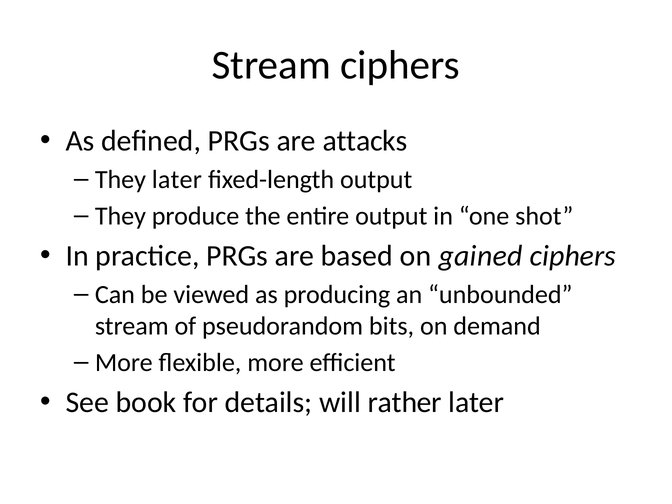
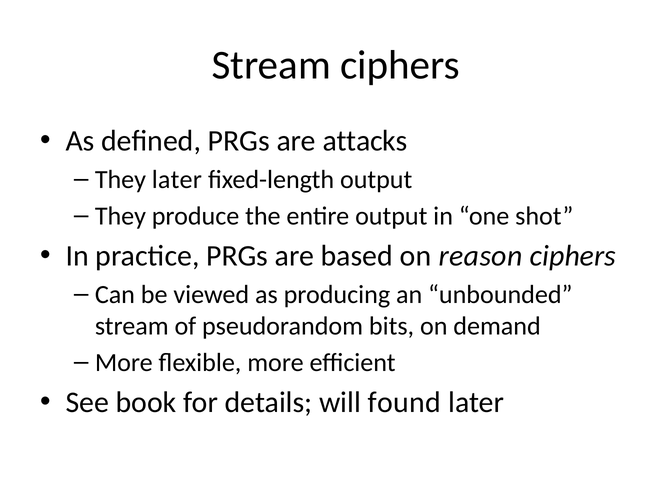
gained: gained -> reason
rather: rather -> found
